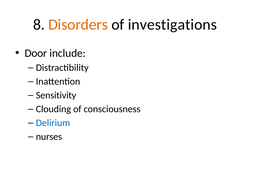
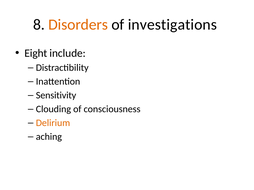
Door: Door -> Eight
Delirium colour: blue -> orange
nurses: nurses -> aching
